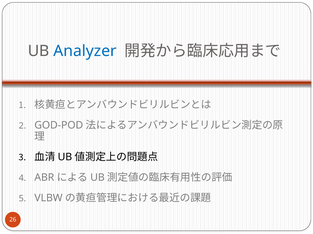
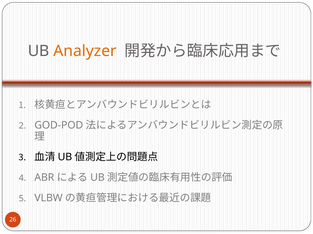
Analyzer colour: blue -> orange
